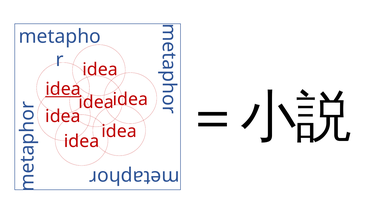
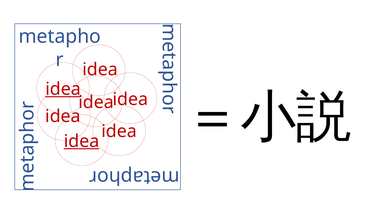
idea at (82, 141) underline: none -> present
